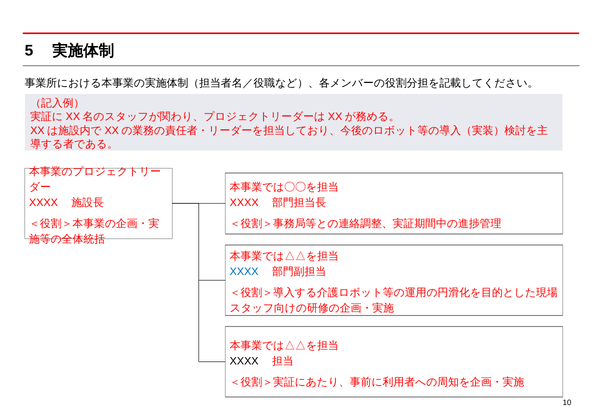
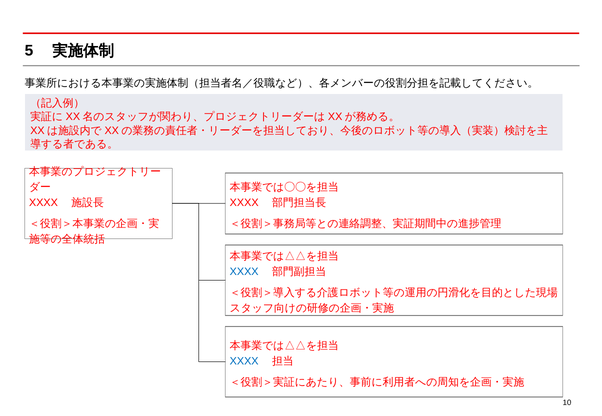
XXXX at (244, 362) colour: black -> blue
